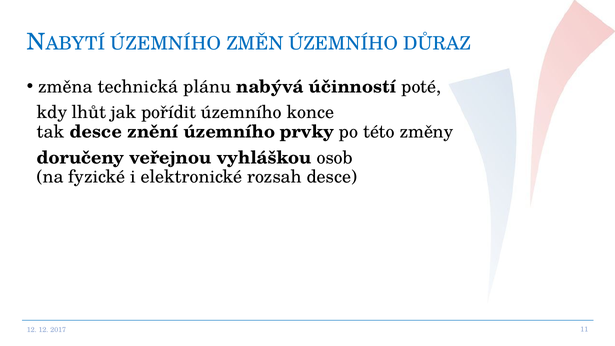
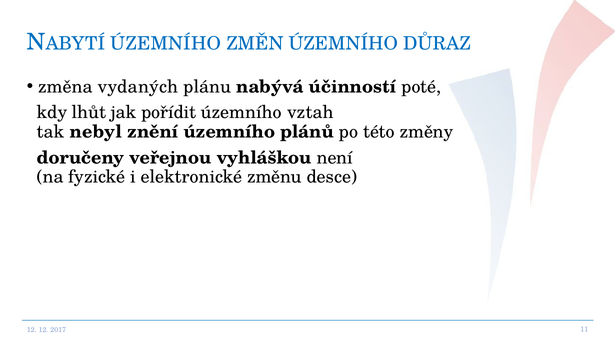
technická: technická -> vydaných
konce: konce -> vztah
tak desce: desce -> nebyl
prvky: prvky -> plánů
osob: osob -> není
rozsah: rozsah -> změnu
